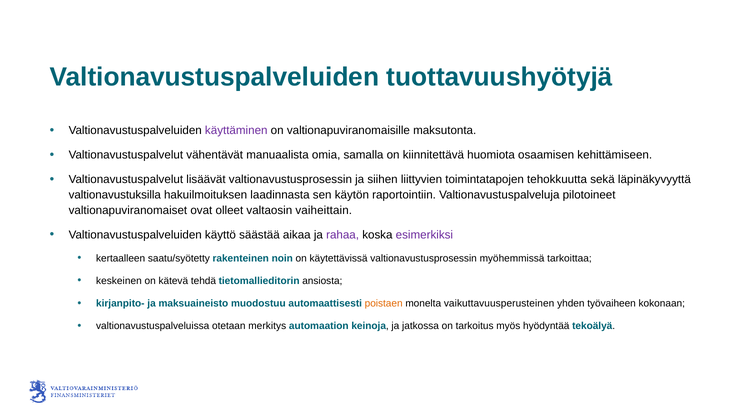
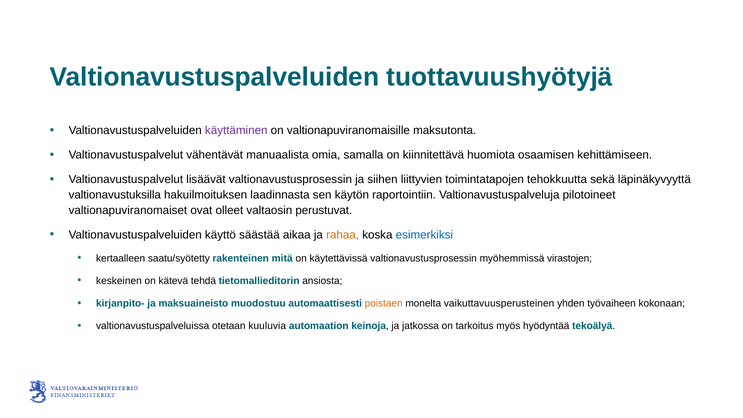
vaiheittain: vaiheittain -> perustuvat
rahaa colour: purple -> orange
esimerkiksi colour: purple -> blue
noin: noin -> mitä
tarkoittaa: tarkoittaa -> virastojen
merkitys: merkitys -> kuuluvia
